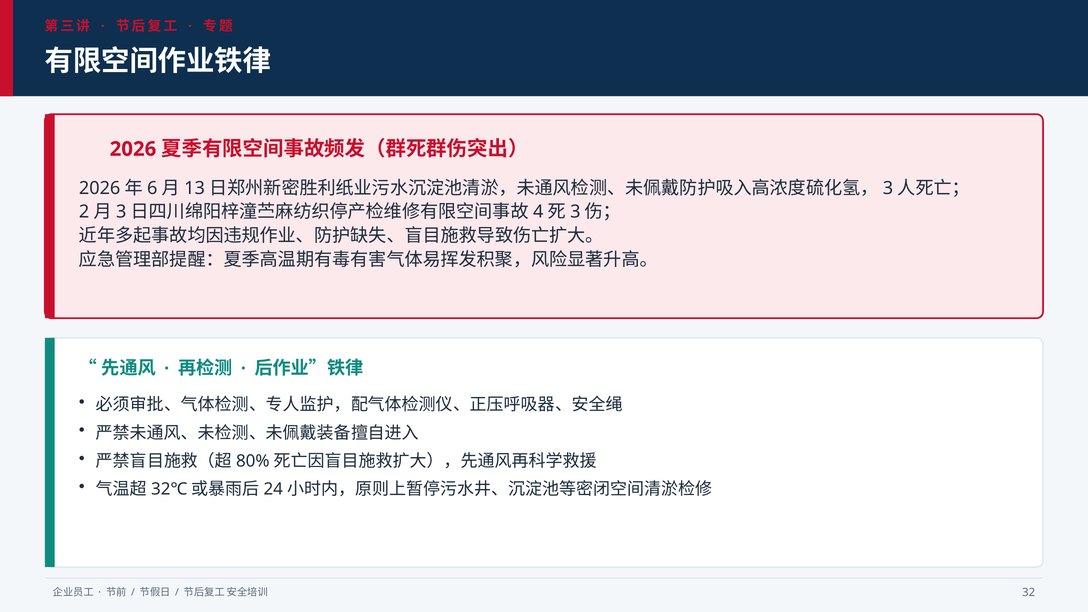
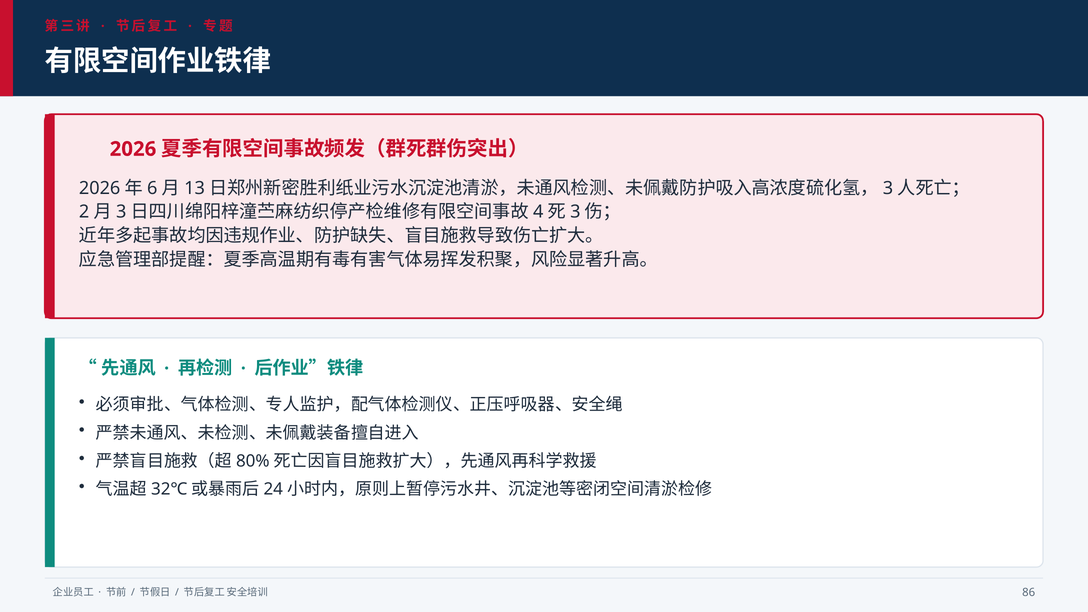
32: 32 -> 86
